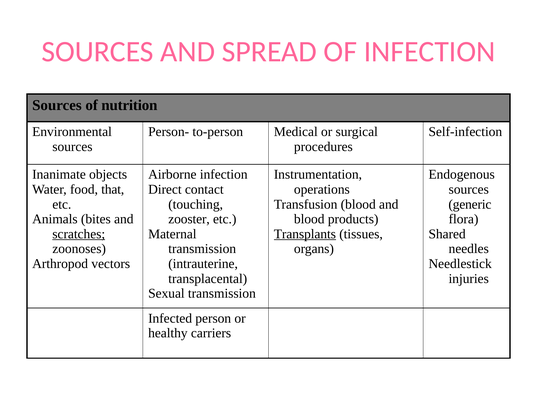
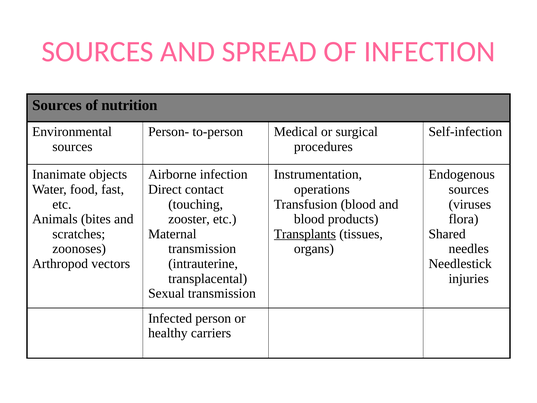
that: that -> fast
generic: generic -> viruses
scratches underline: present -> none
